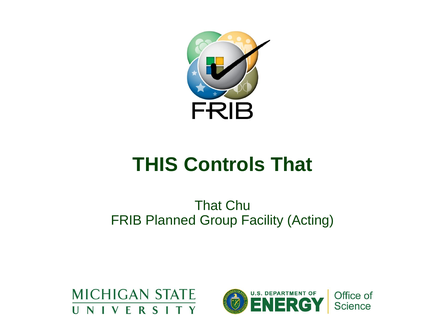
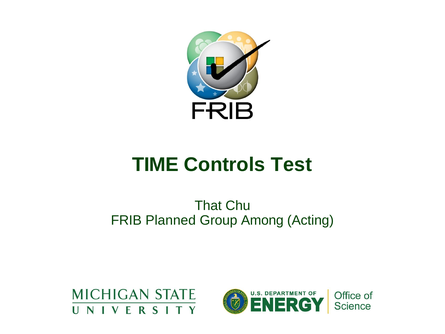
THIS: THIS -> TIME
Controls That: That -> Test
Facility: Facility -> Among
